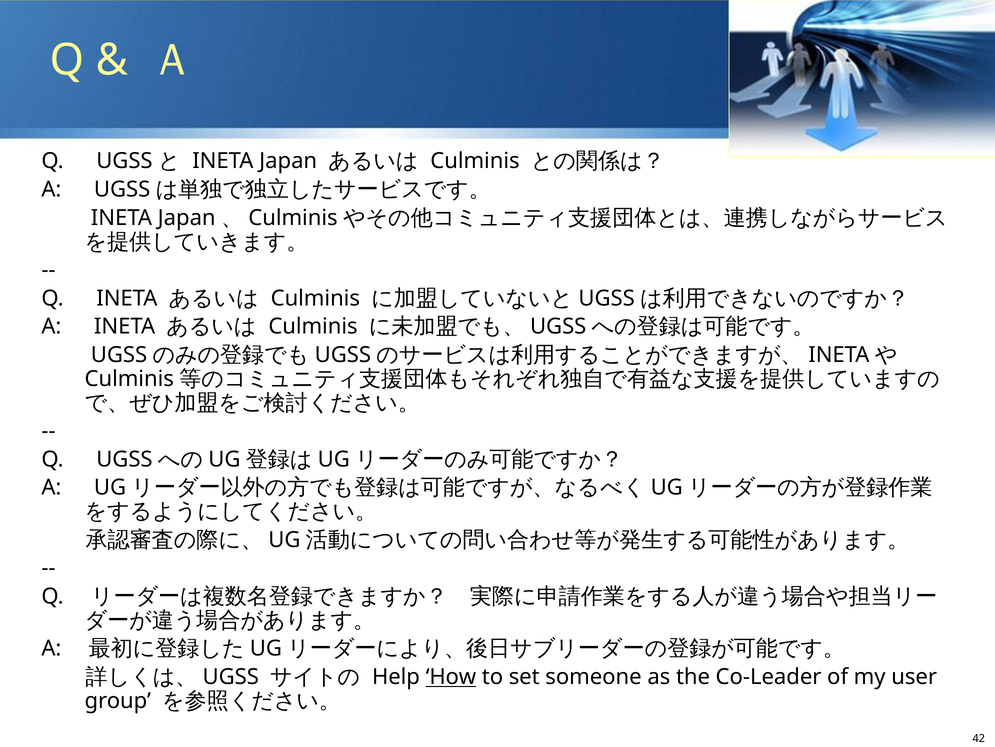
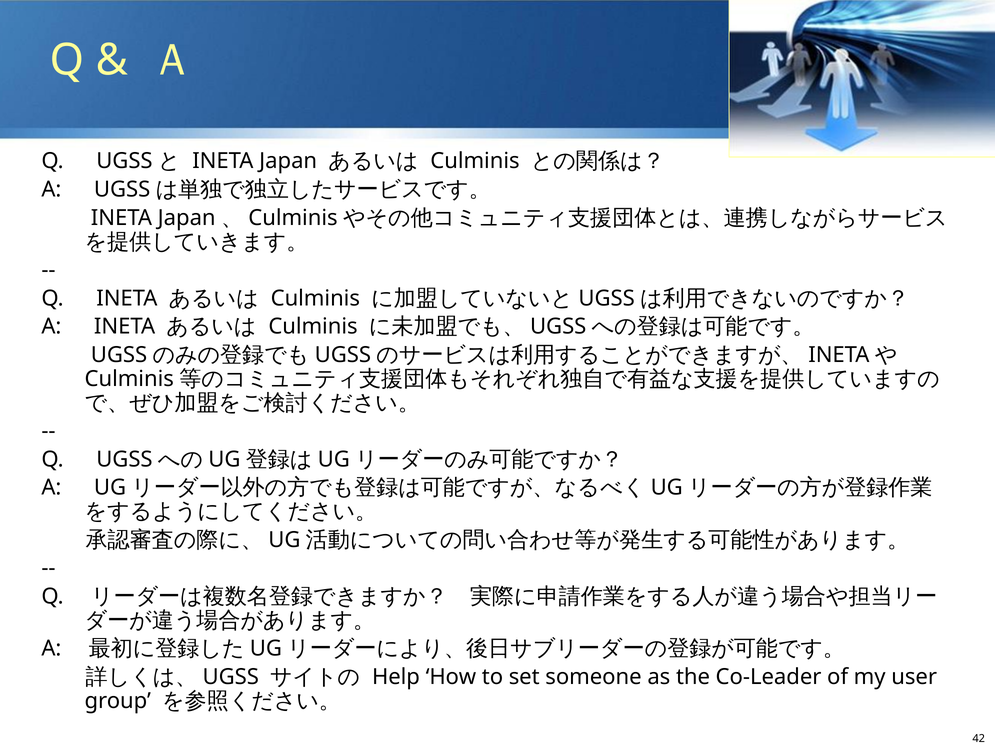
How underline: present -> none
